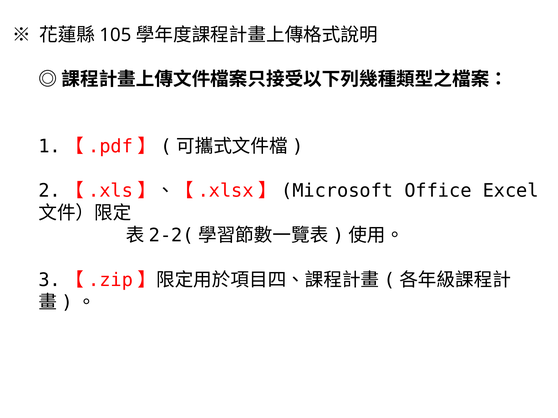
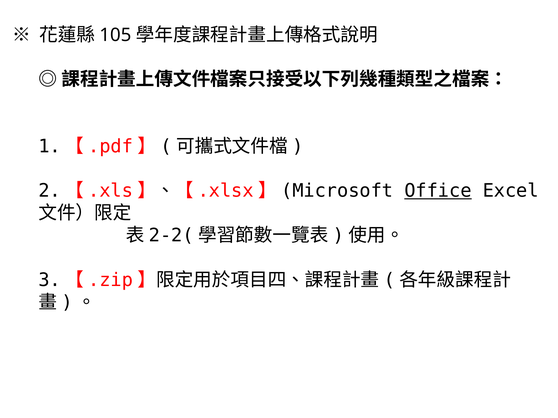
Office underline: none -> present
